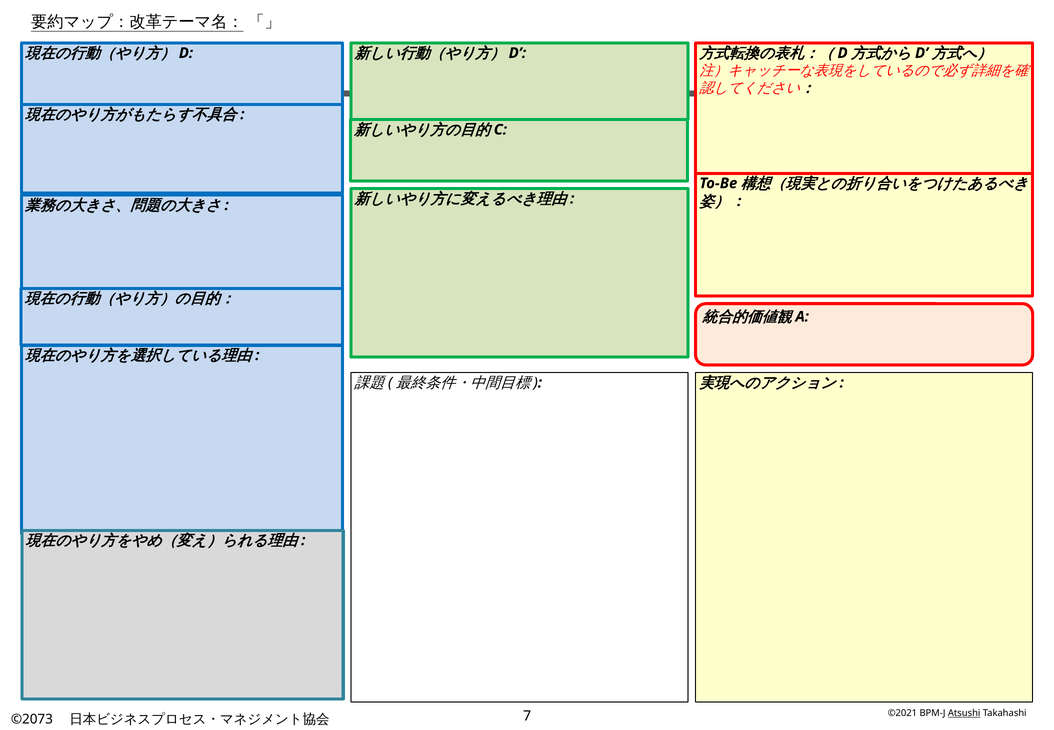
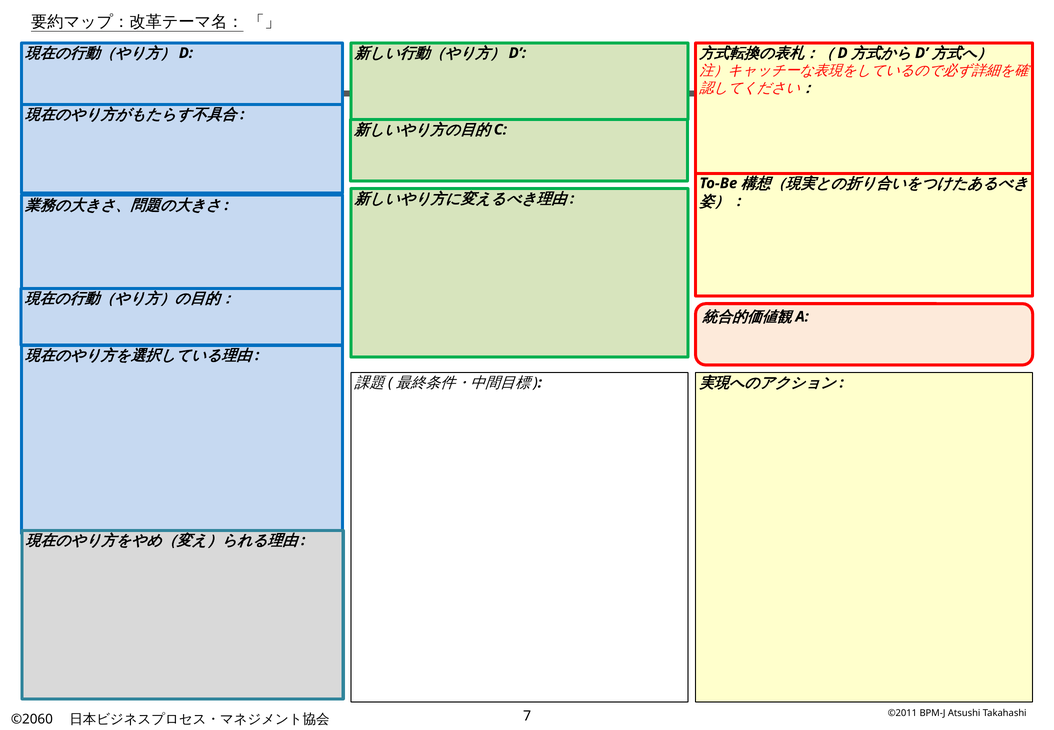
©2021: ©2021 -> ©2011
Atsushi underline: present -> none
©2073: ©2073 -> ©2060
